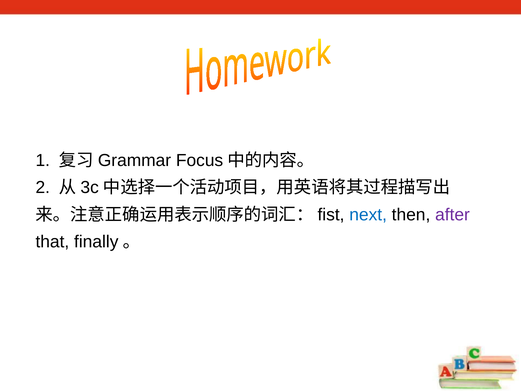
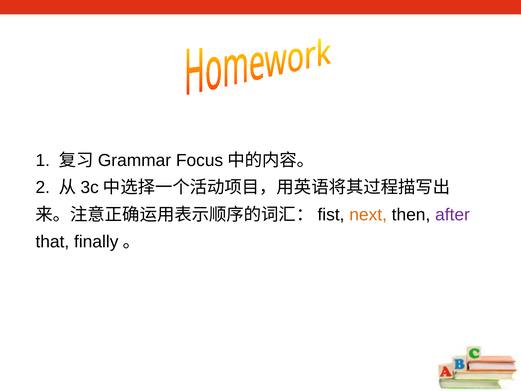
next colour: blue -> orange
